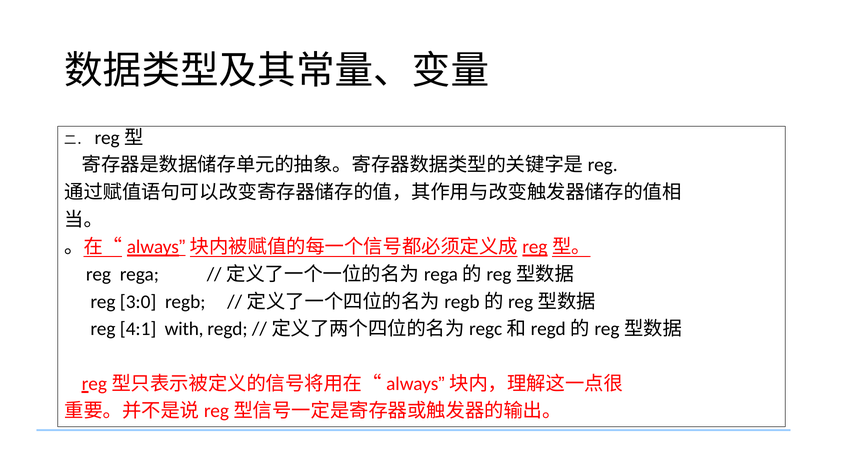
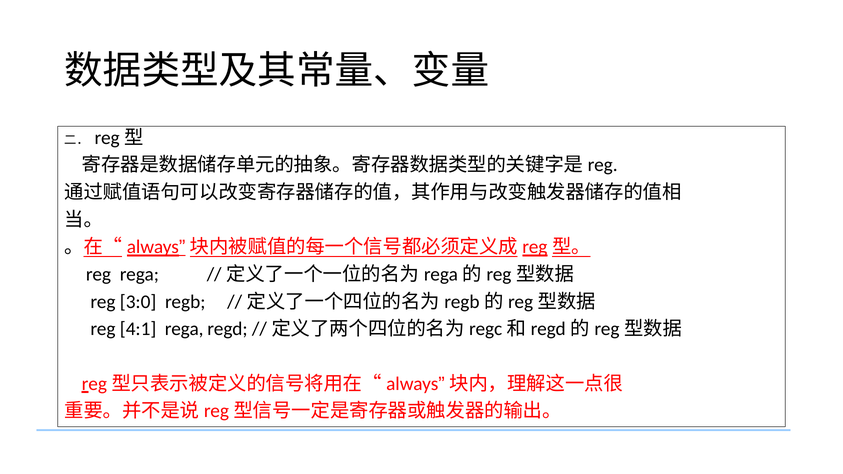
4:1 with: with -> rega
